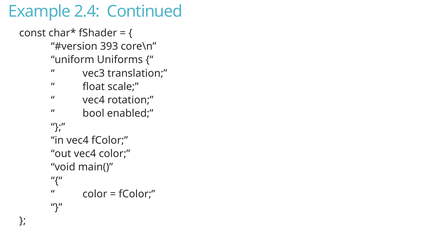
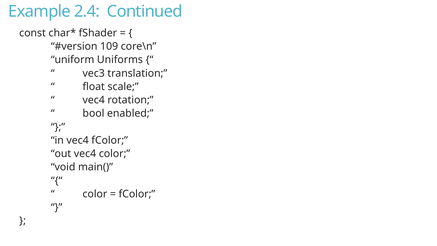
393: 393 -> 109
